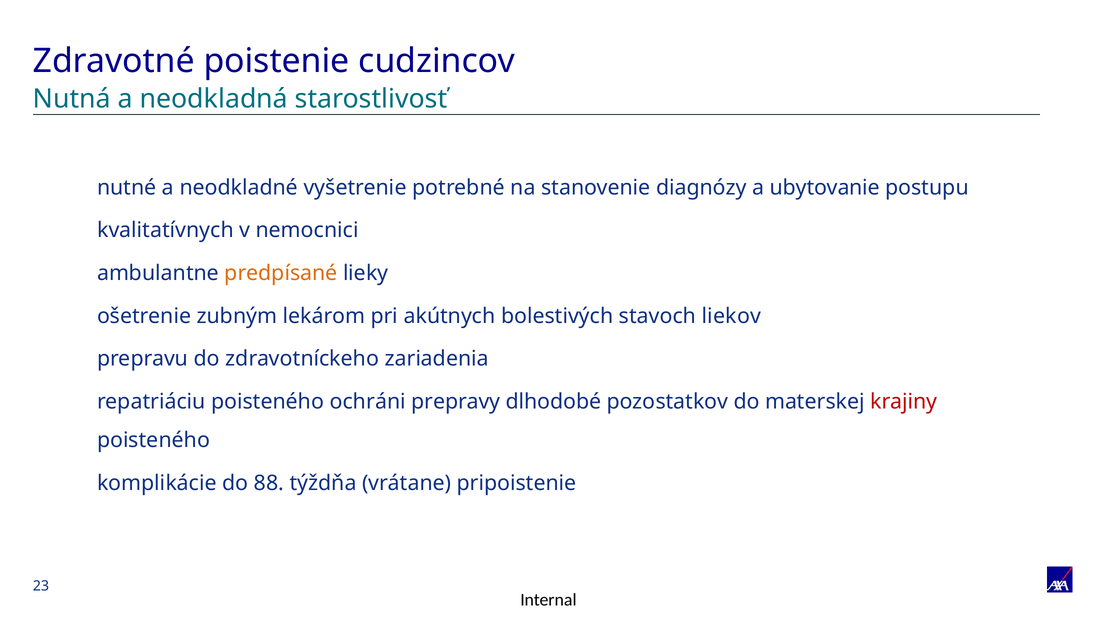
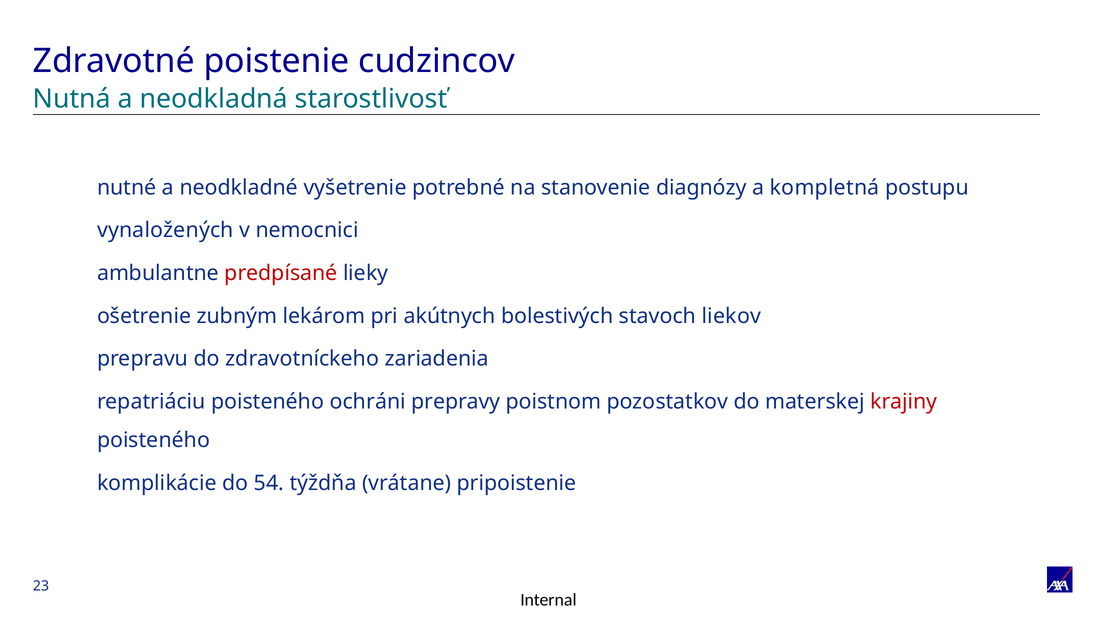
ubytovanie: ubytovanie -> kompletná
kvalitatívnych: kvalitatívnych -> vynaložených
predpísané colour: orange -> red
dlhodobé: dlhodobé -> poistnom
88: 88 -> 54
